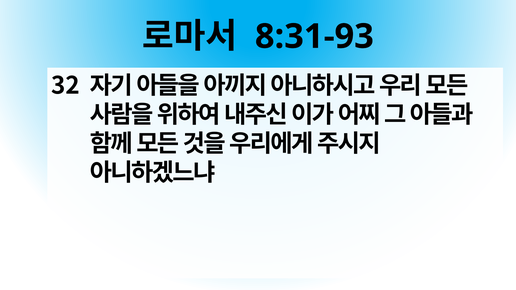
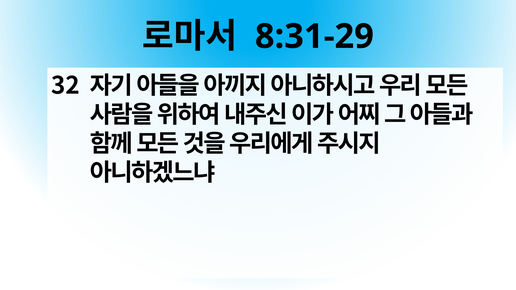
8:31-93: 8:31-93 -> 8:31-29
